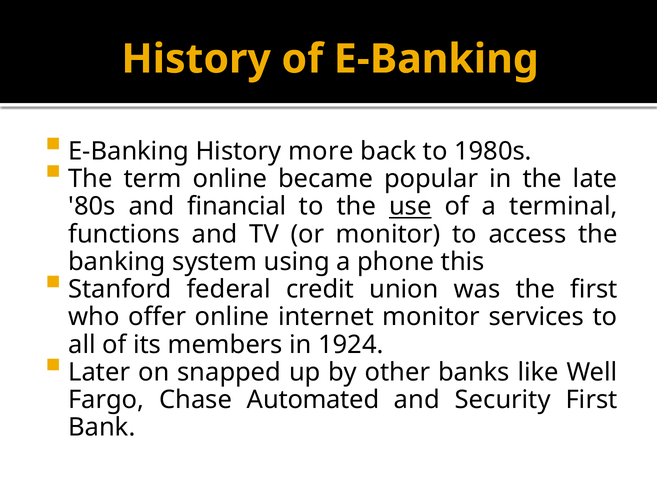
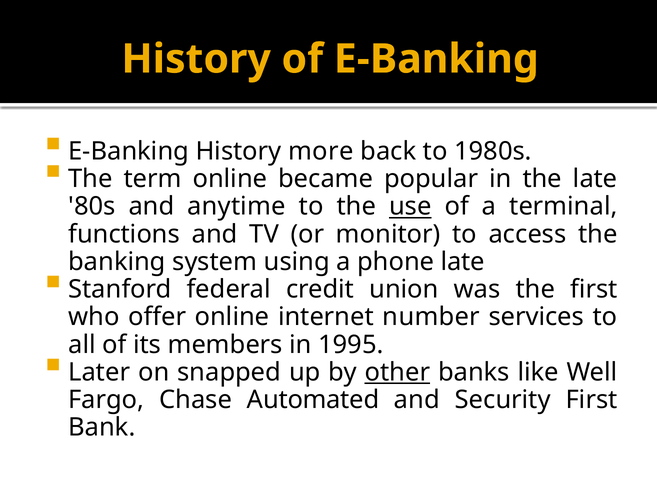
financial: financial -> anytime
phone this: this -> late
internet monitor: monitor -> number
1924: 1924 -> 1995
other underline: none -> present
